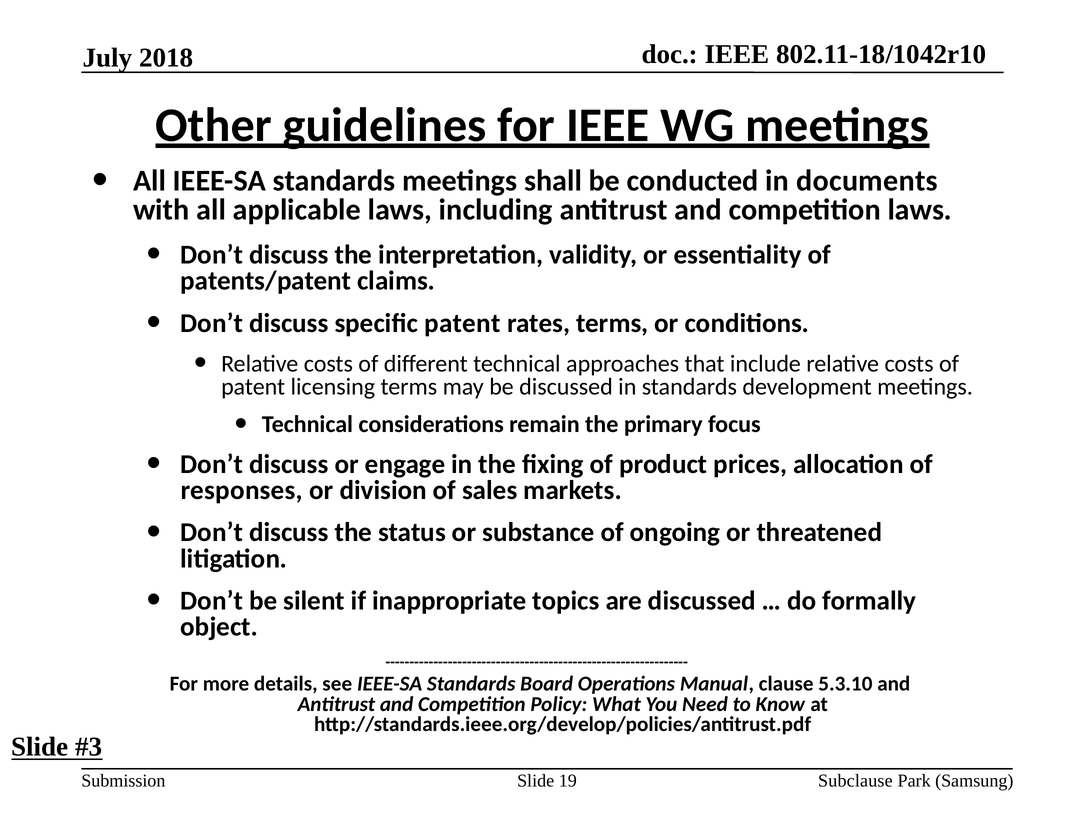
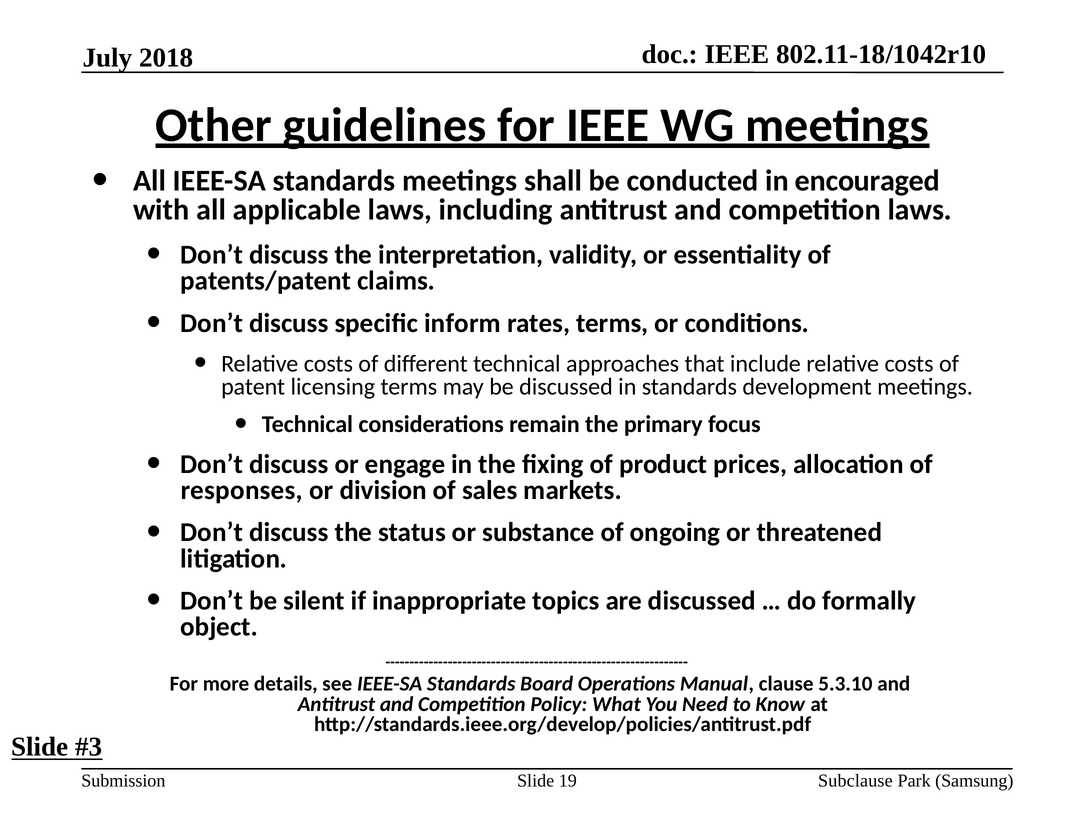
documents: documents -> encouraged
specific patent: patent -> inform
